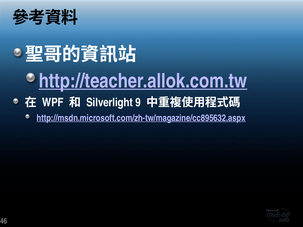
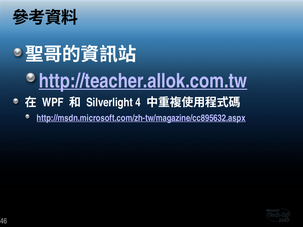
9: 9 -> 4
